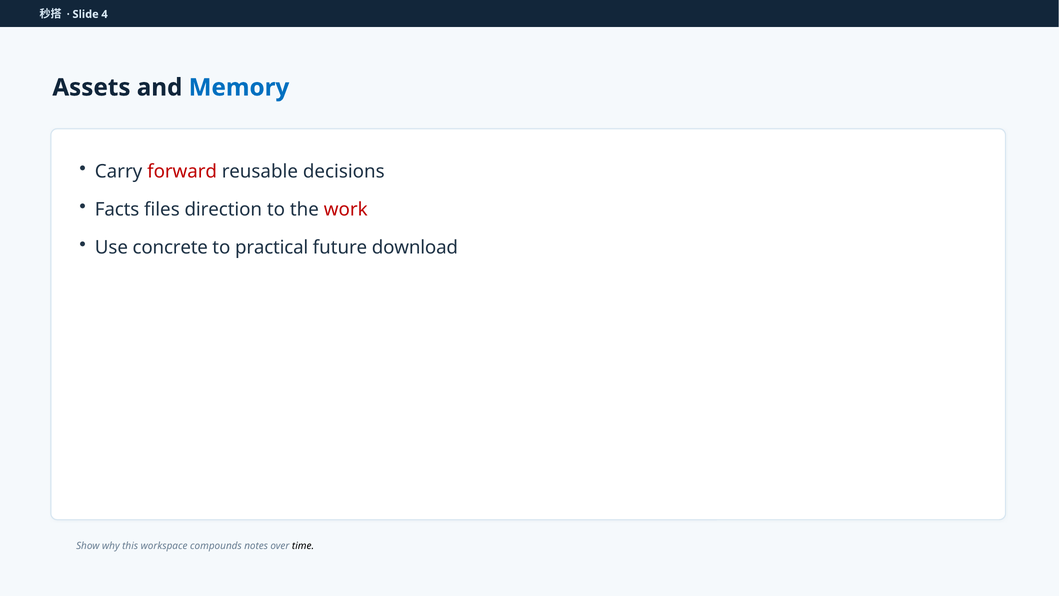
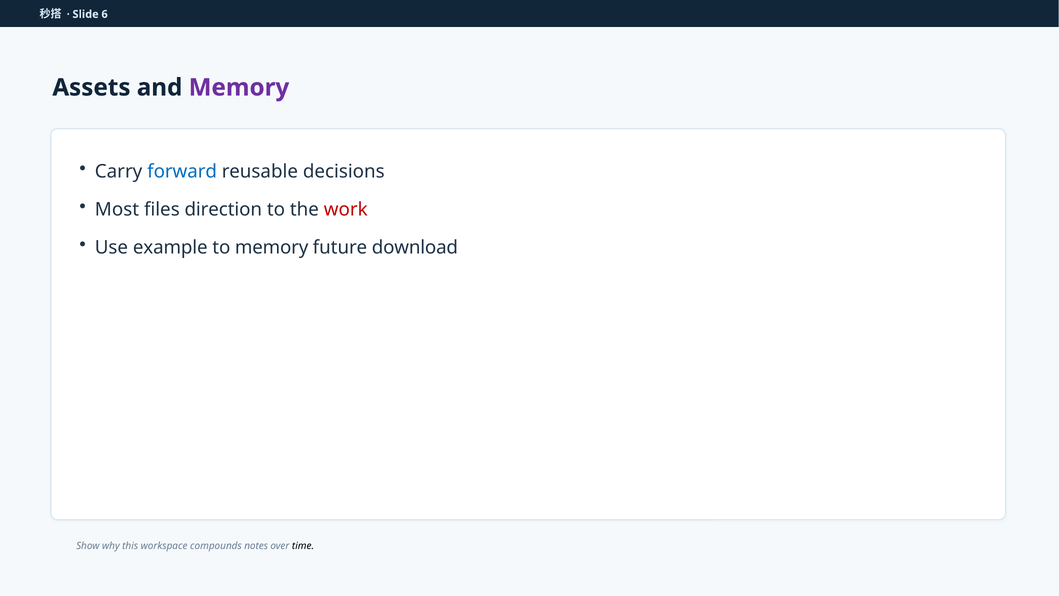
4: 4 -> 6
Memory at (239, 87) colour: blue -> purple
forward colour: red -> blue
Facts: Facts -> Most
concrete: concrete -> example
to practical: practical -> memory
